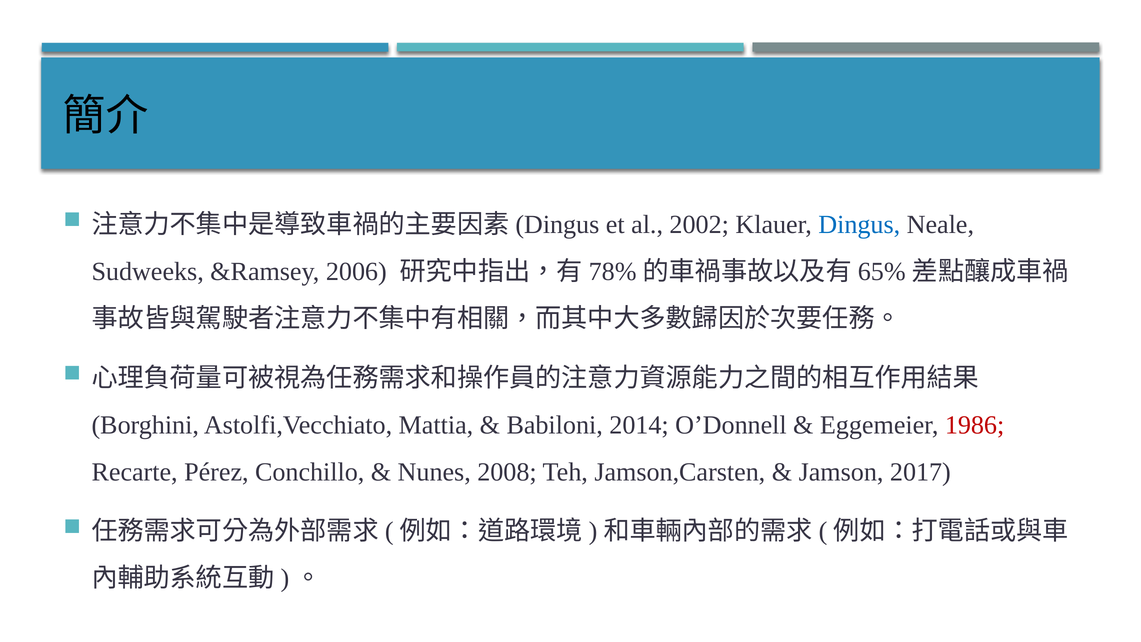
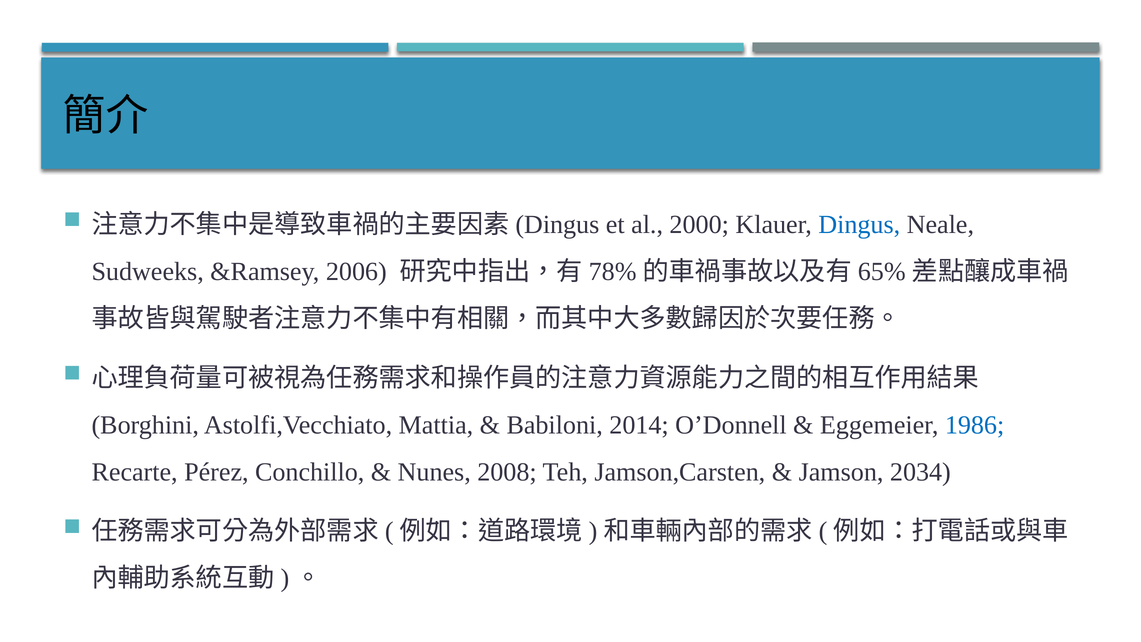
2002: 2002 -> 2000
1986 colour: red -> blue
2017: 2017 -> 2034
